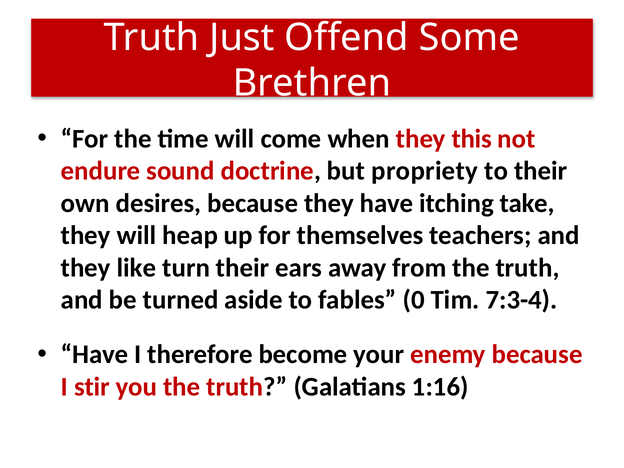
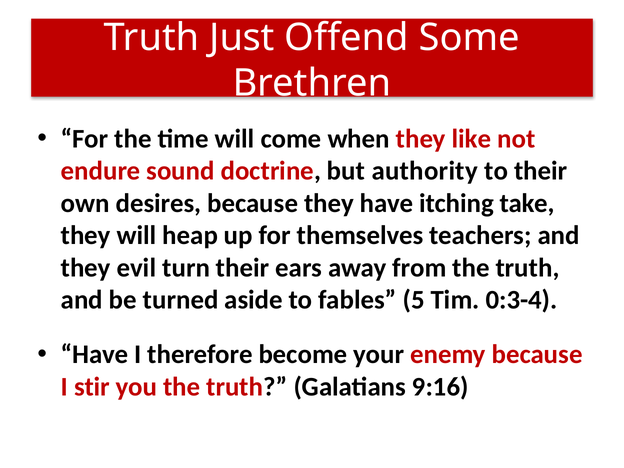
this: this -> like
propriety: propriety -> authority
like: like -> evil
0: 0 -> 5
7:3-4: 7:3-4 -> 0:3-4
1:16: 1:16 -> 9:16
